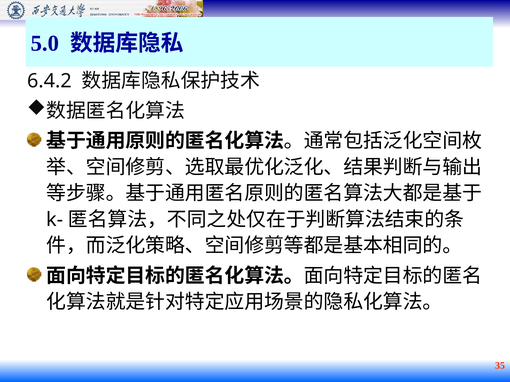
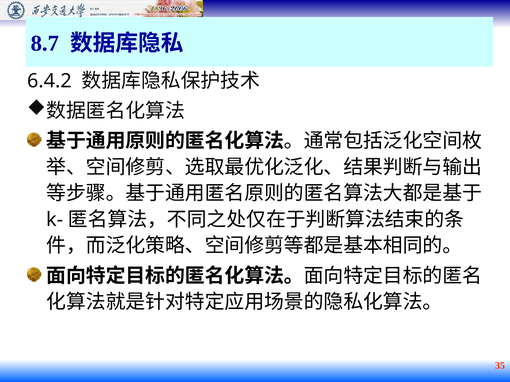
5.0: 5.0 -> 8.7
